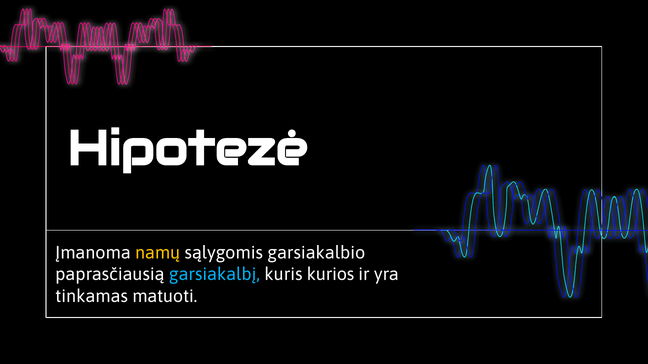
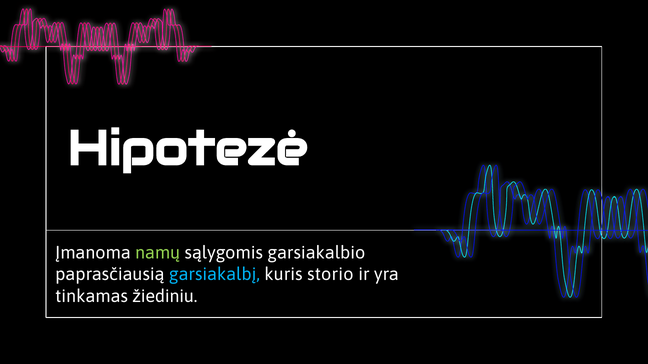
namų colour: yellow -> light green
kurios: kurios -> storio
matuoti: matuoti -> žiediniu
